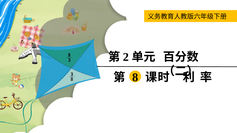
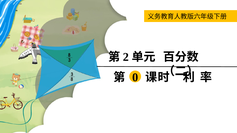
8: 8 -> 0
